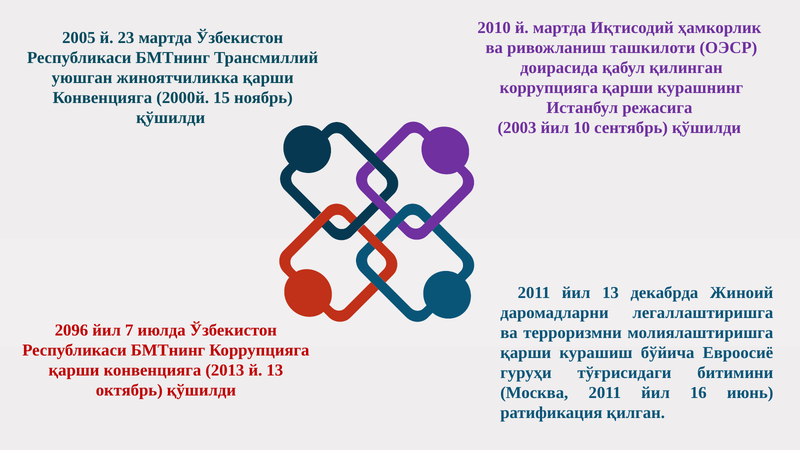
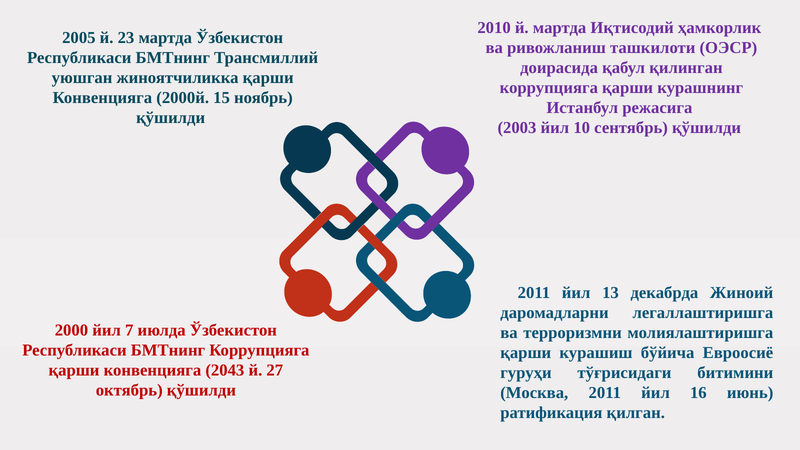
2096: 2096 -> 2000
2013: 2013 -> 2043
й 13: 13 -> 27
